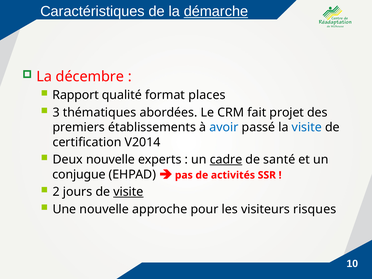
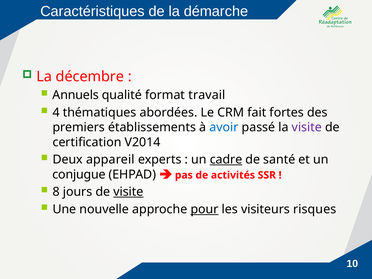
démarche underline: present -> none
Rapport: Rapport -> Annuels
places: places -> travail
3: 3 -> 4
projet: projet -> fortes
visite at (307, 127) colour: blue -> purple
Deux nouvelle: nouvelle -> appareil
2: 2 -> 8
pour at (205, 209) underline: none -> present
